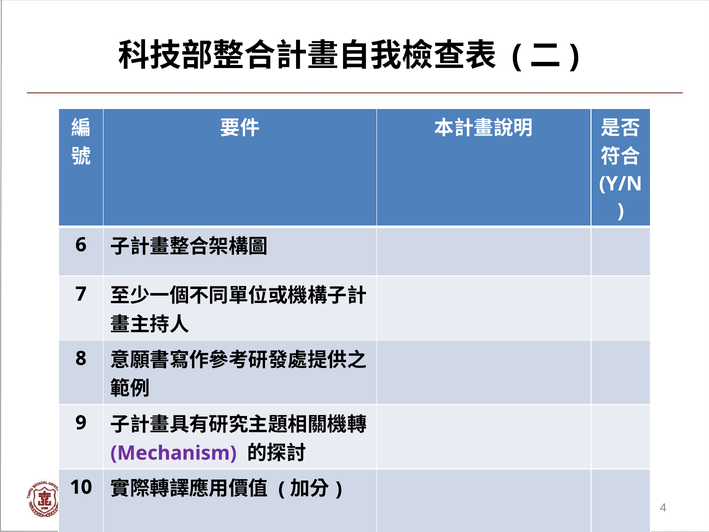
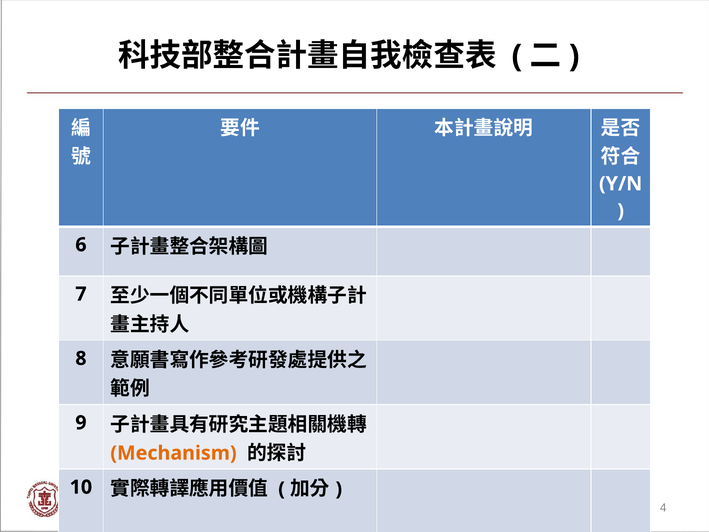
Mechanism colour: purple -> orange
